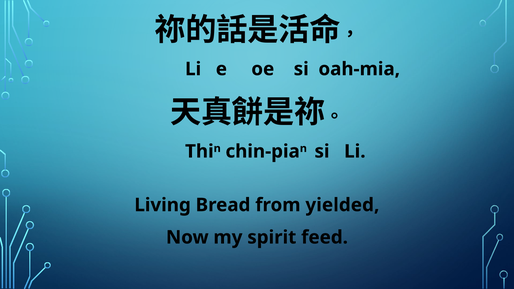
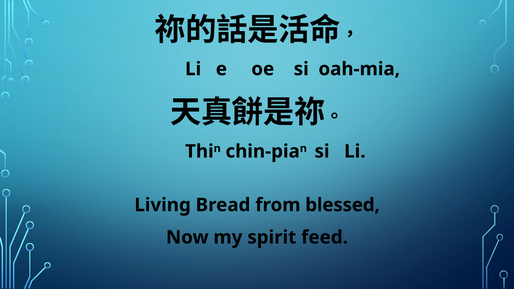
yielded: yielded -> blessed
